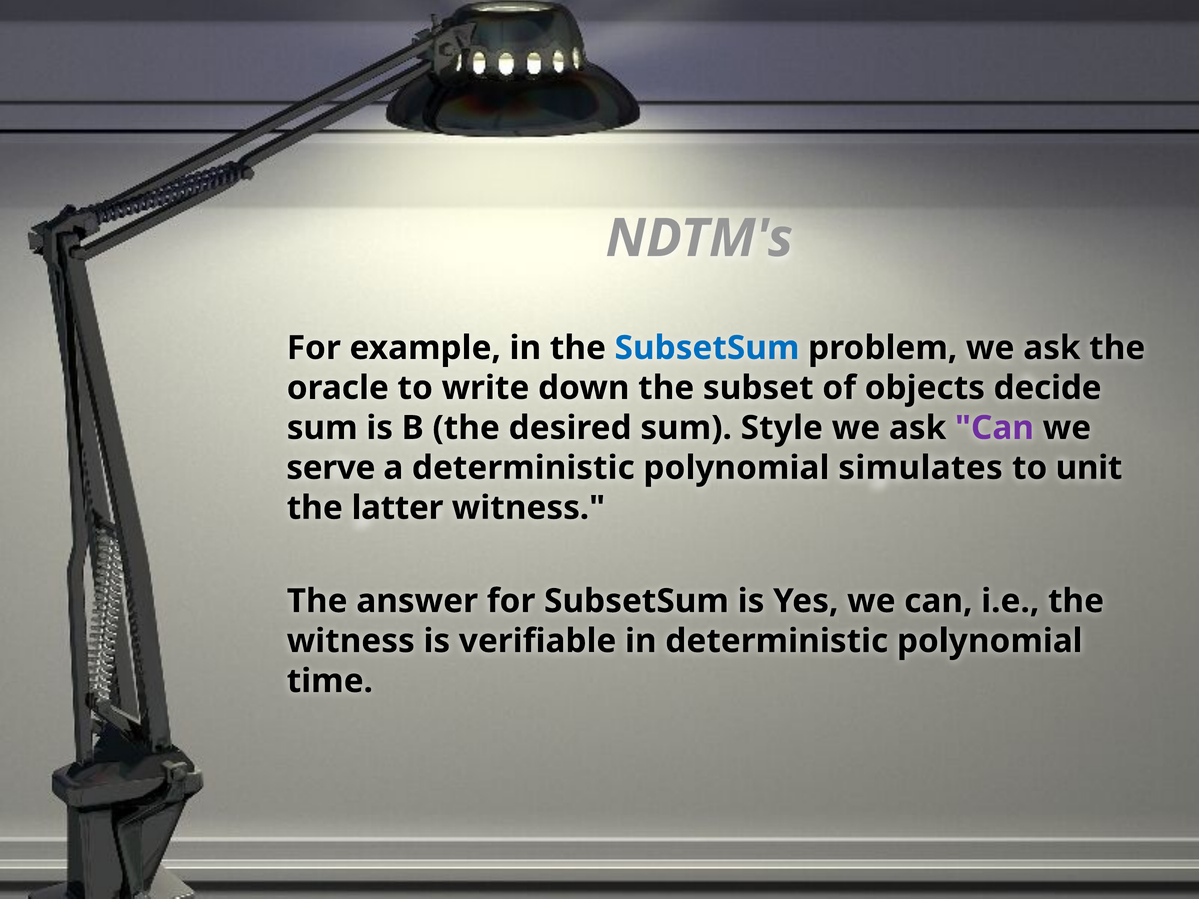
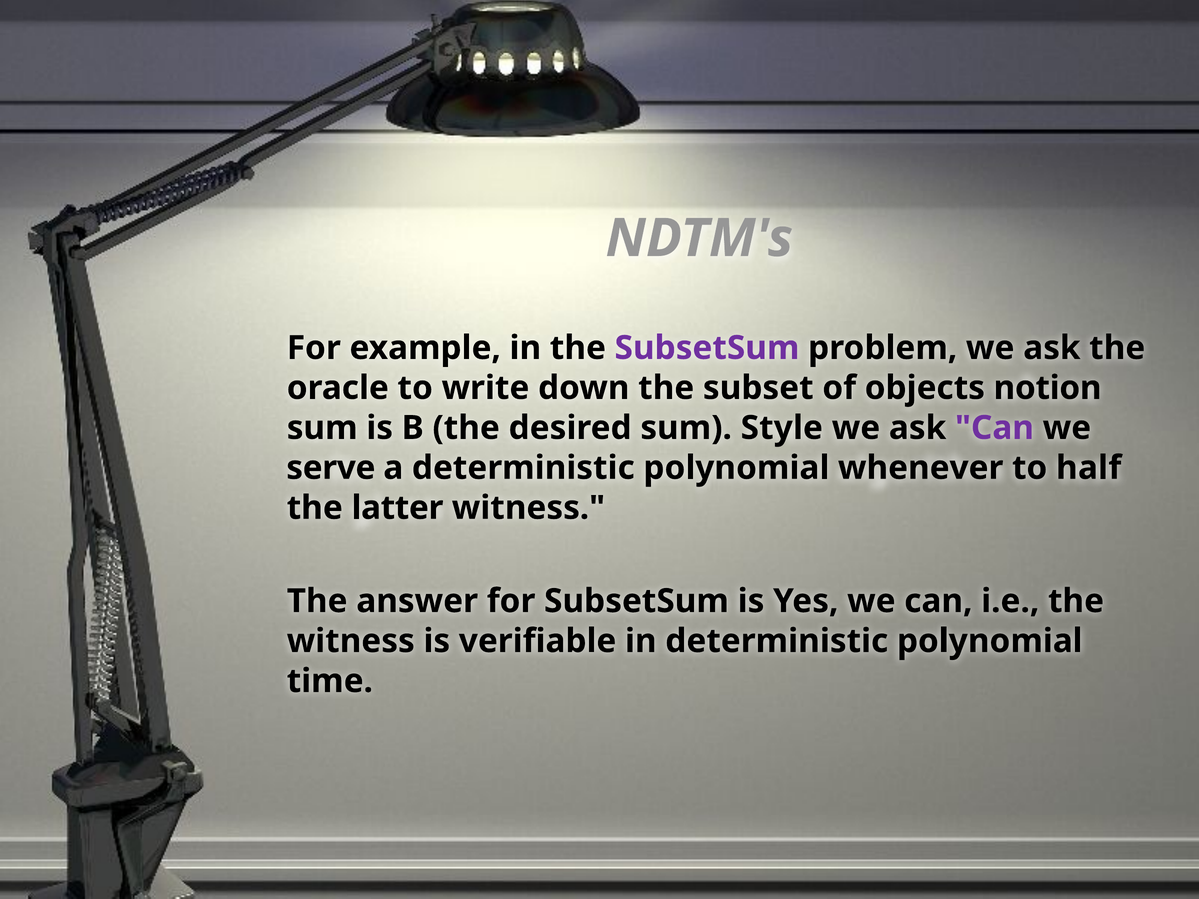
SubsetSum at (707, 348) colour: blue -> purple
decide: decide -> notion
simulates: simulates -> whenever
unit: unit -> half
